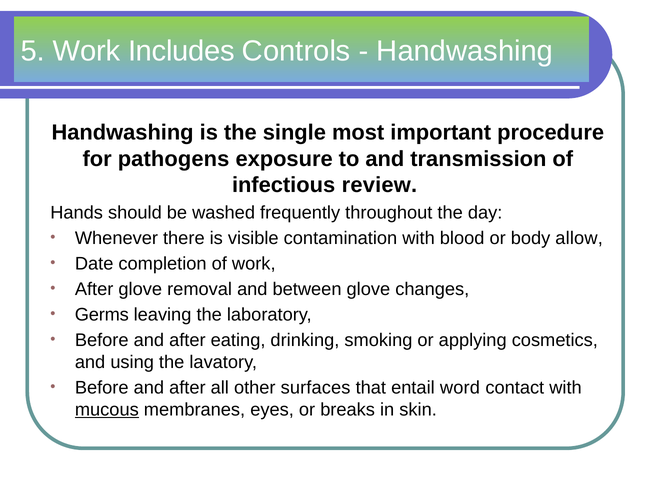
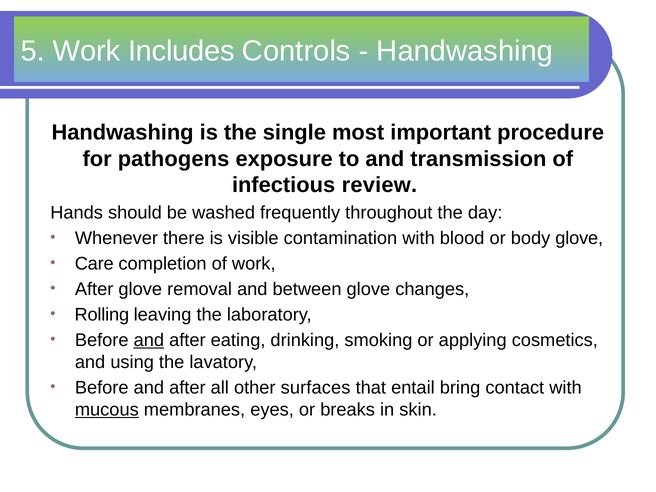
body allow: allow -> glove
Date: Date -> Care
Germs: Germs -> Rolling
and at (149, 340) underline: none -> present
word: word -> bring
